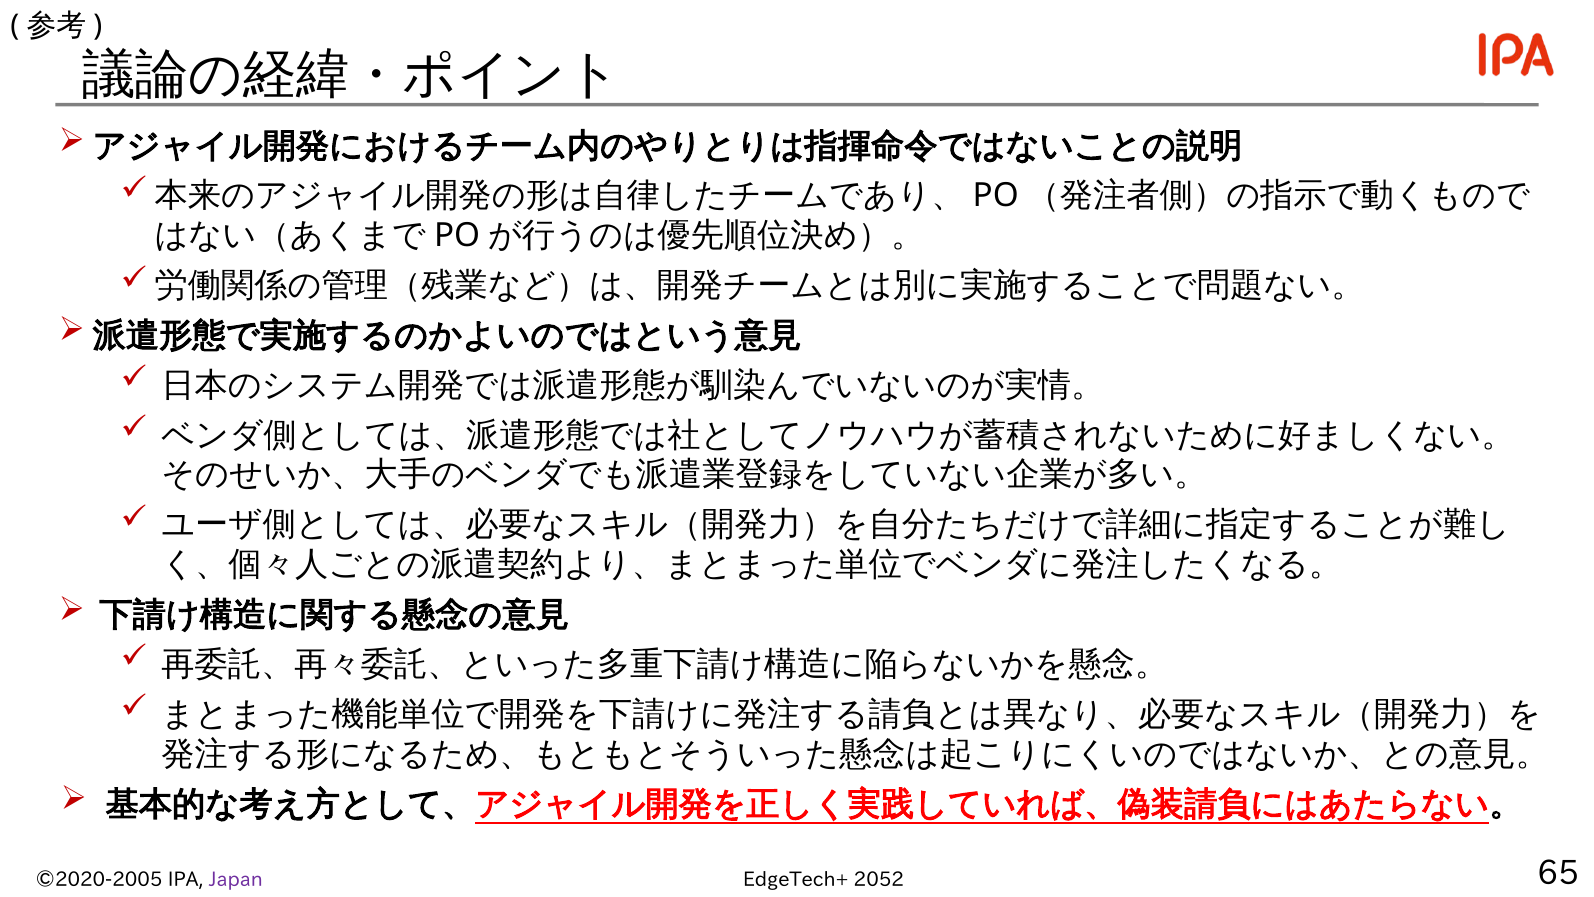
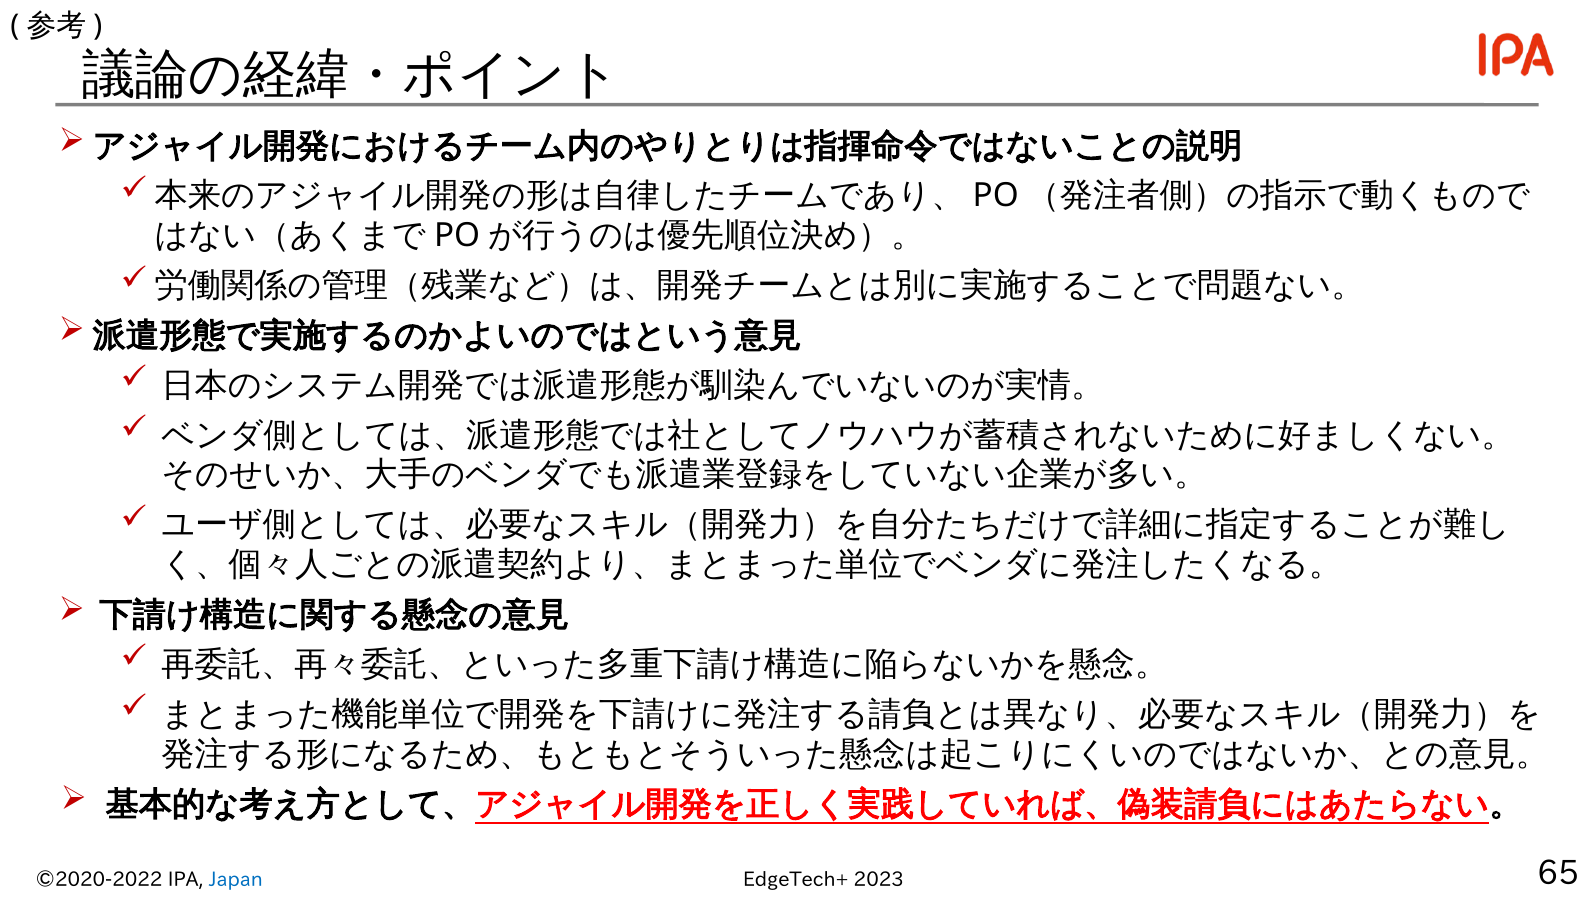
©2020-2005: ©2020-2005 -> ©2020-2022
Japan colour: purple -> blue
2052: 2052 -> 2023
